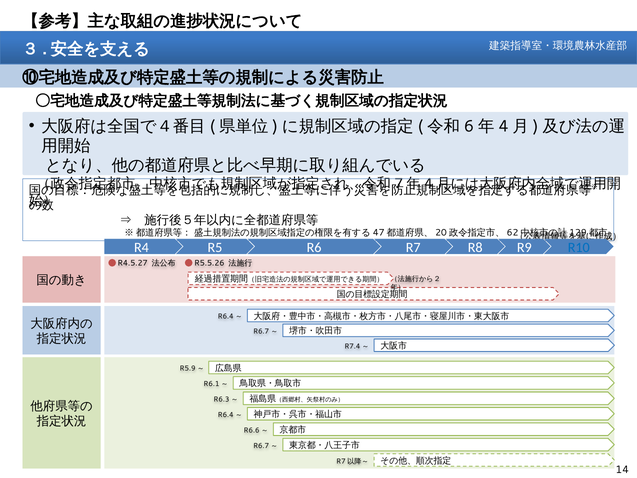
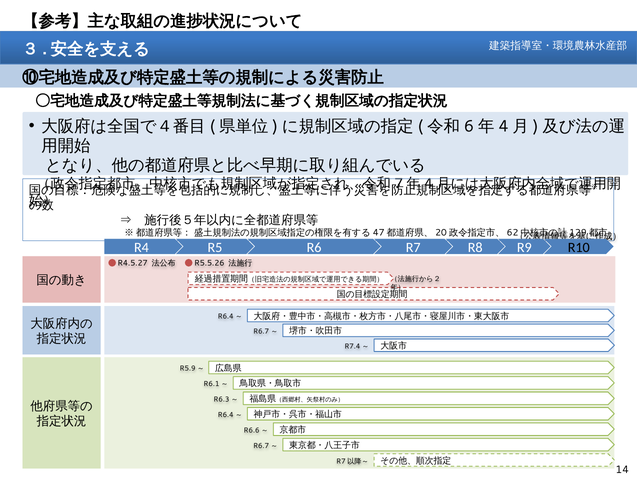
R10 colour: blue -> black
